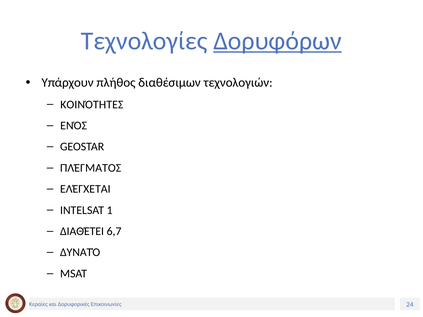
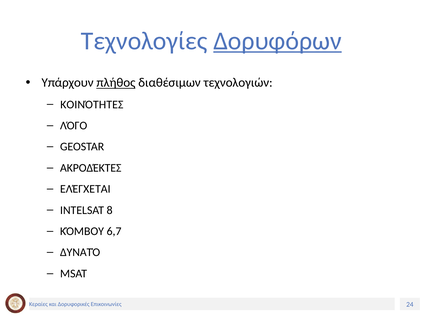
πλήθος underline: none -> present
ΕΝΌΣ: ΕΝΌΣ -> ΛΌΓΟ
ΠΛΈΓΜΑΤΟΣ: ΠΛΈΓΜΑΤΟΣ -> ΑΚΡΟΔΈΚΤΕΣ
1: 1 -> 8
ΔΙΑΘΈΤΕΙ: ΔΙΑΘΈΤΕΙ -> ΚΌΜΒΟΥ
